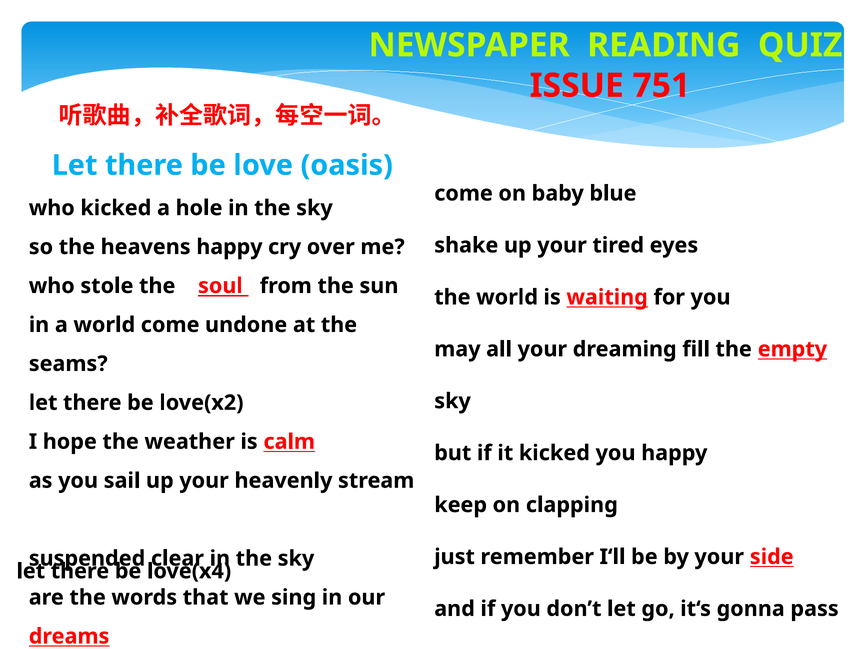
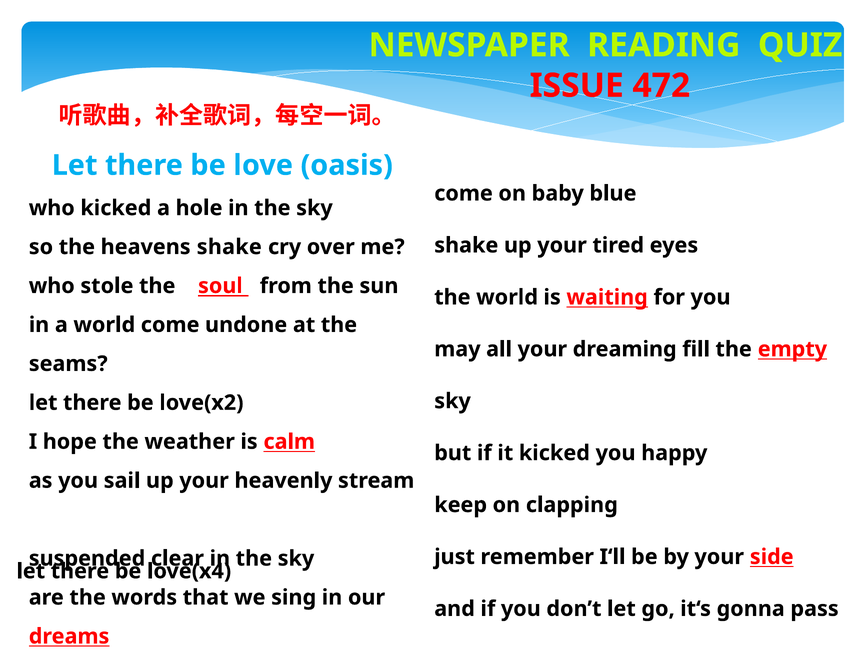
751: 751 -> 472
heavens happy: happy -> shake
